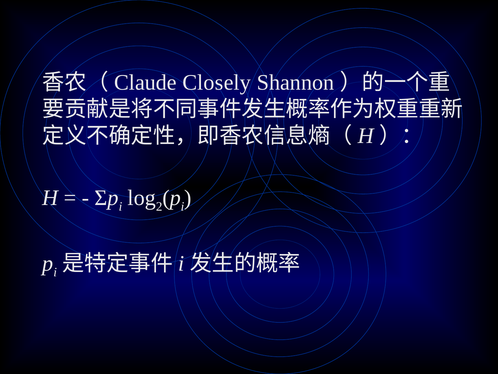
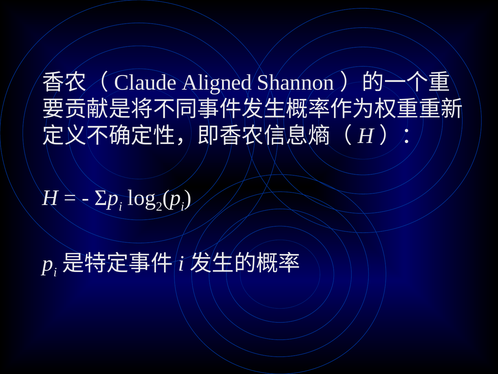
Closely: Closely -> Aligned
